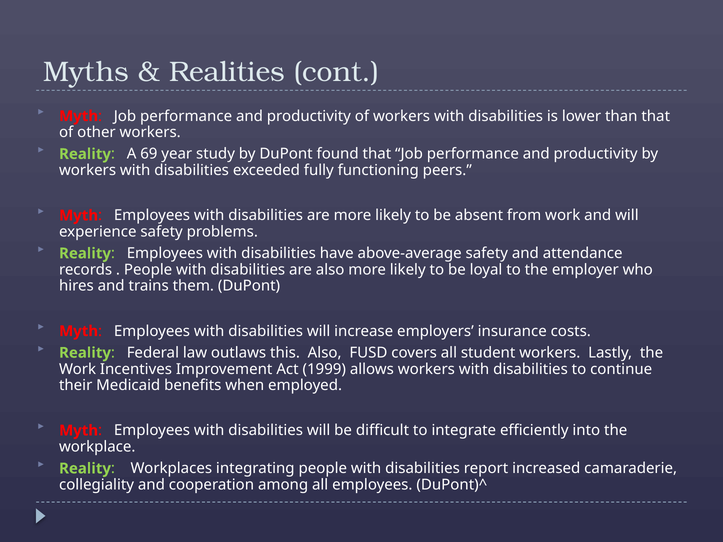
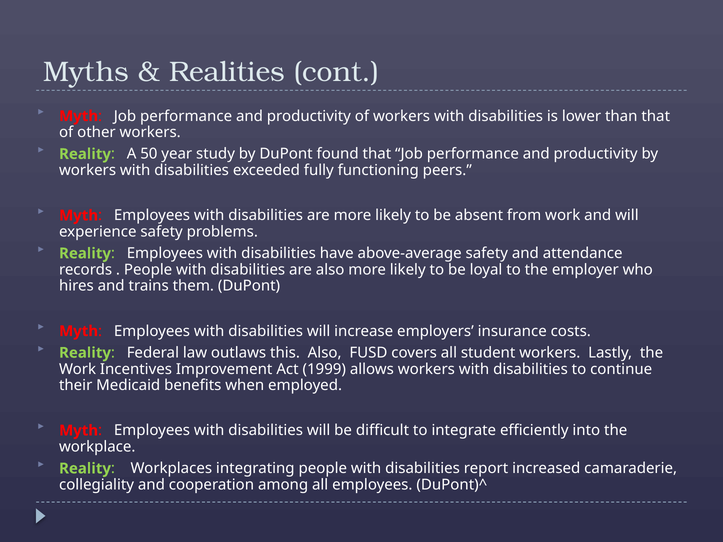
69: 69 -> 50
